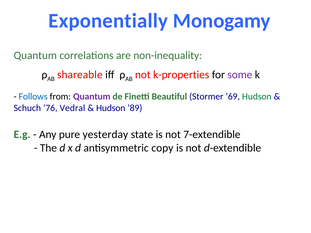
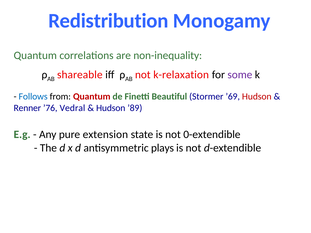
Exponentially: Exponentially -> Redistribution
k-properties: k-properties -> k-relaxation
Quantum at (92, 97) colour: purple -> red
Hudson at (257, 97) colour: green -> red
Schuch: Schuch -> Renner
yesterday: yesterday -> extension
7-extendible: 7-extendible -> 0-extendible
copy: copy -> plays
